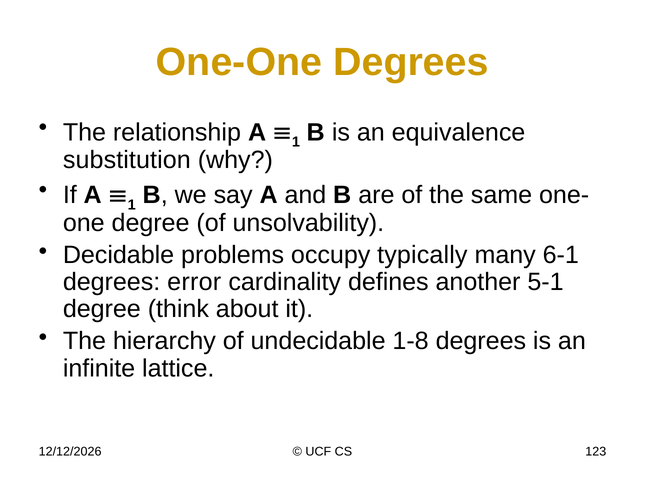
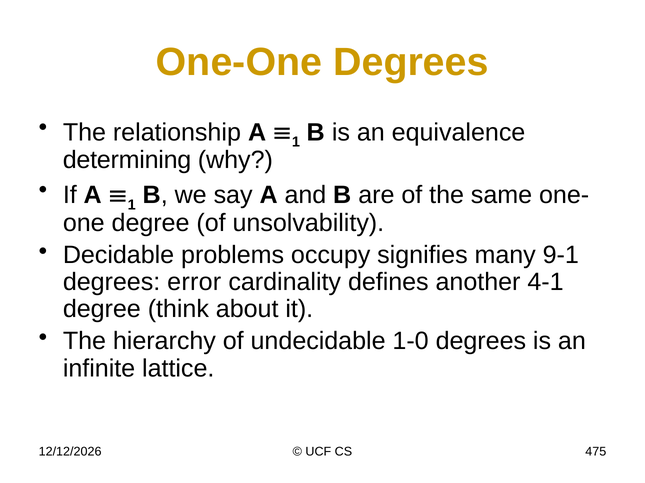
substitution: substitution -> determining
typically: typically -> signifies
6-1: 6-1 -> 9-1
5-1: 5-1 -> 4-1
1-8: 1-8 -> 1-0
123: 123 -> 475
